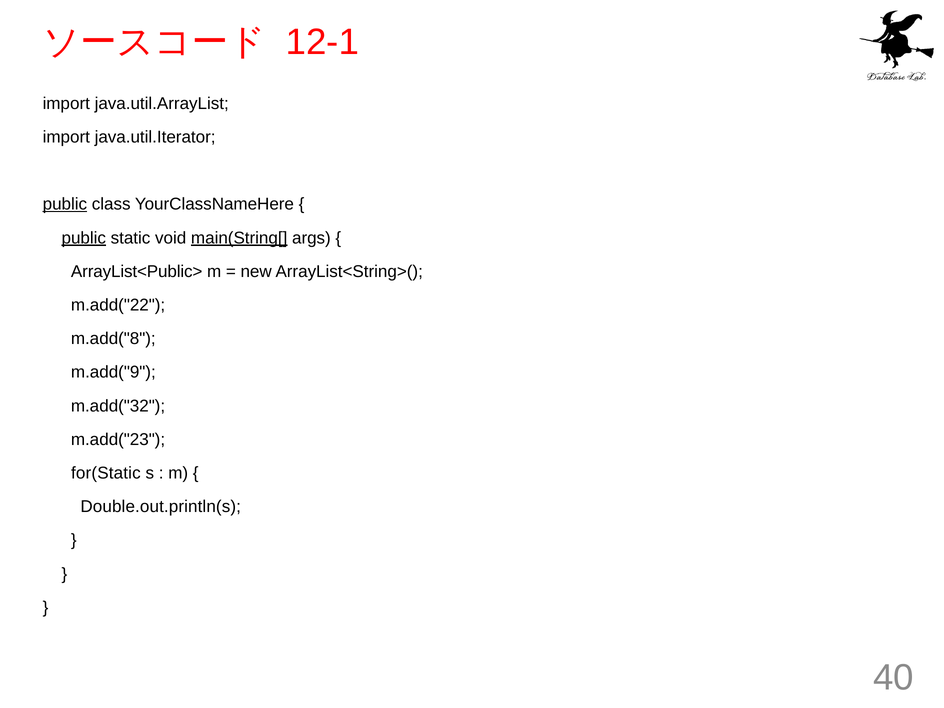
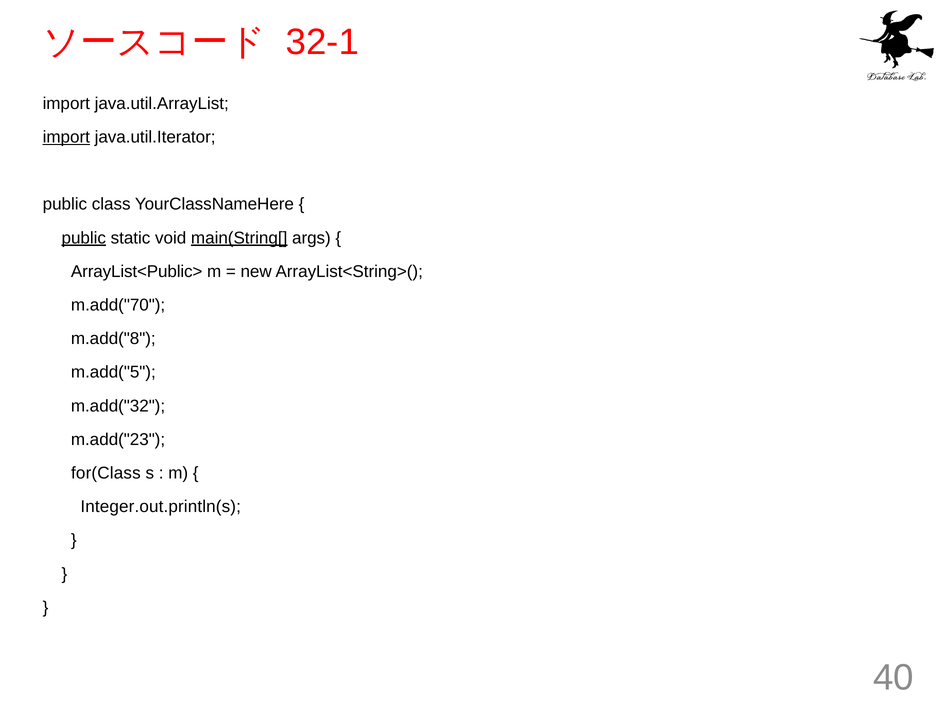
12-1: 12-1 -> 32-1
import at (66, 137) underline: none -> present
public at (65, 204) underline: present -> none
m.add("22: m.add("22 -> m.add("70
m.add("9: m.add("9 -> m.add("5
for(Static: for(Static -> for(Class
Double.out.println(s: Double.out.println(s -> Integer.out.println(s
